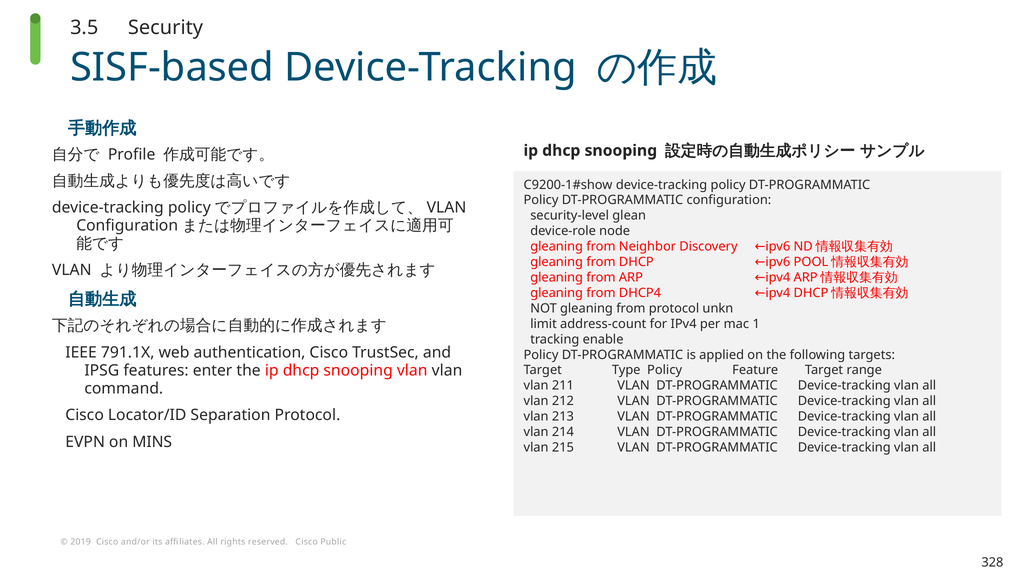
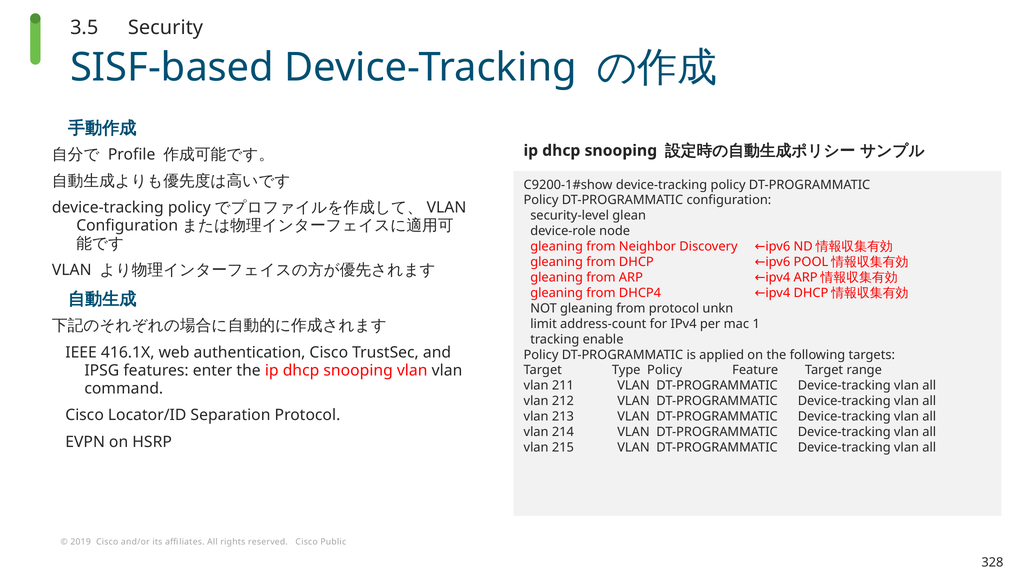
791.1X: 791.1X -> 416.1X
MINS: MINS -> HSRP
